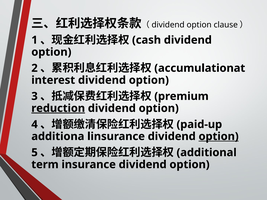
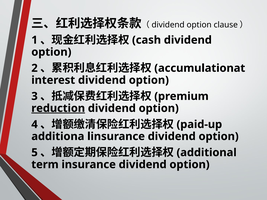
option at (219, 137) underline: present -> none
